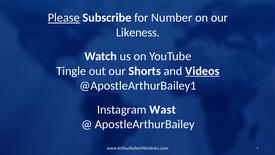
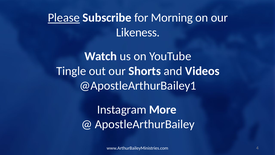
Number: Number -> Morning
Videos underline: present -> none
Wast: Wast -> More
